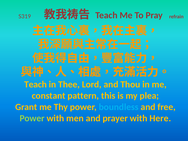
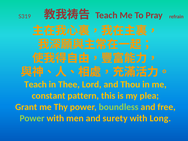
boundless colour: light blue -> light green
prayer: prayer -> surety
Here: Here -> Long
